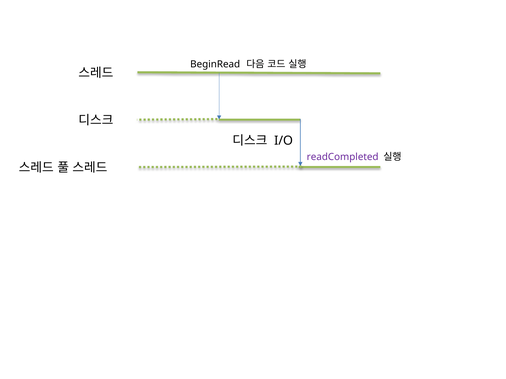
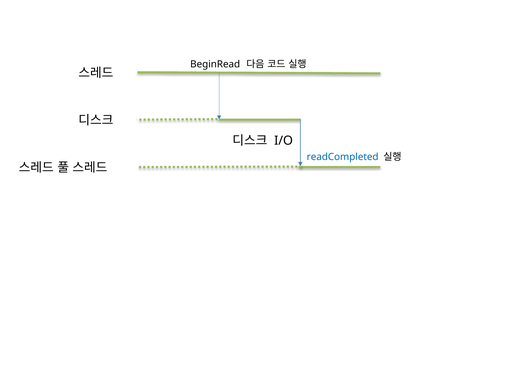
readCompleted colour: purple -> blue
